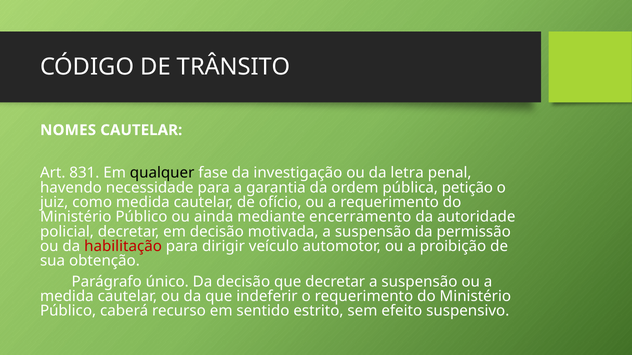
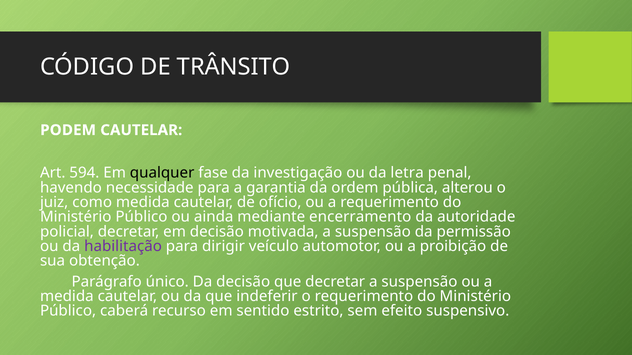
NOMES: NOMES -> PODEM
831: 831 -> 594
petição: petição -> alterou
habilitação colour: red -> purple
